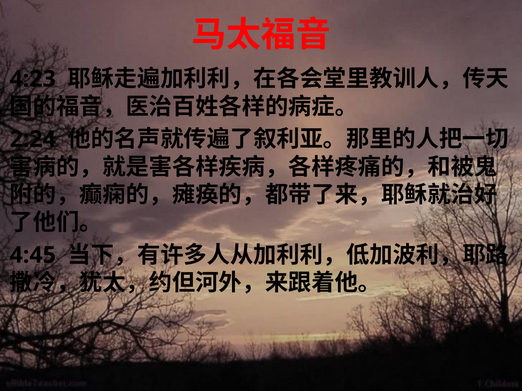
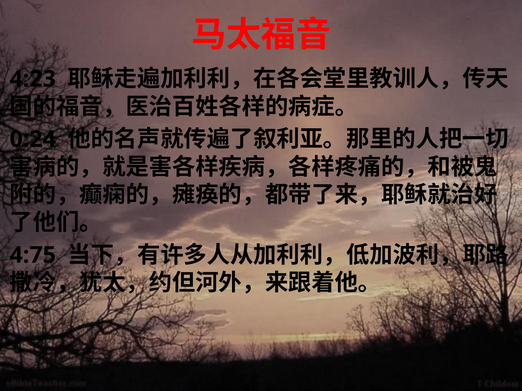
2:24: 2:24 -> 0:24
4:45: 4:45 -> 4:75
